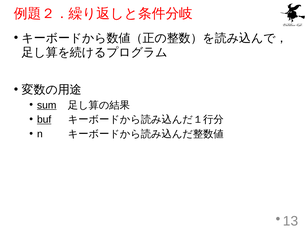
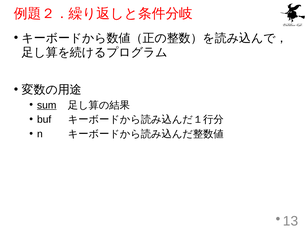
buf underline: present -> none
